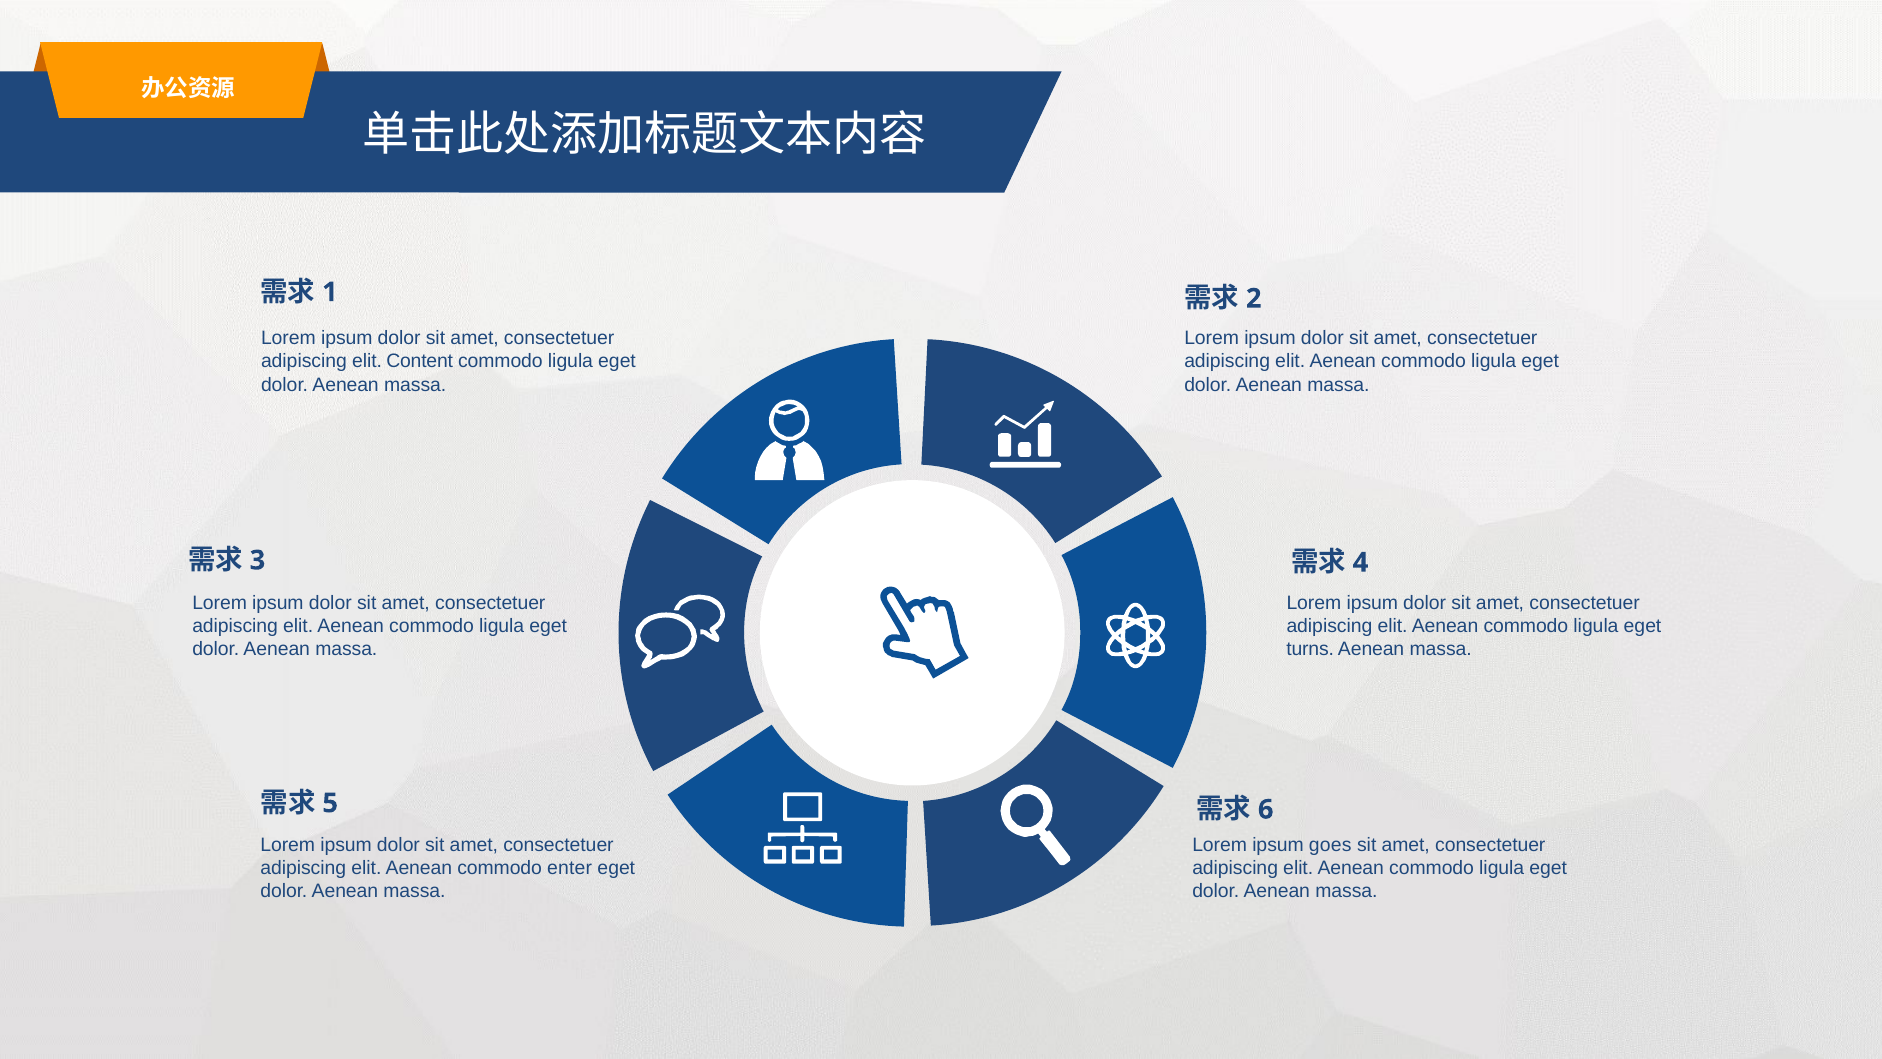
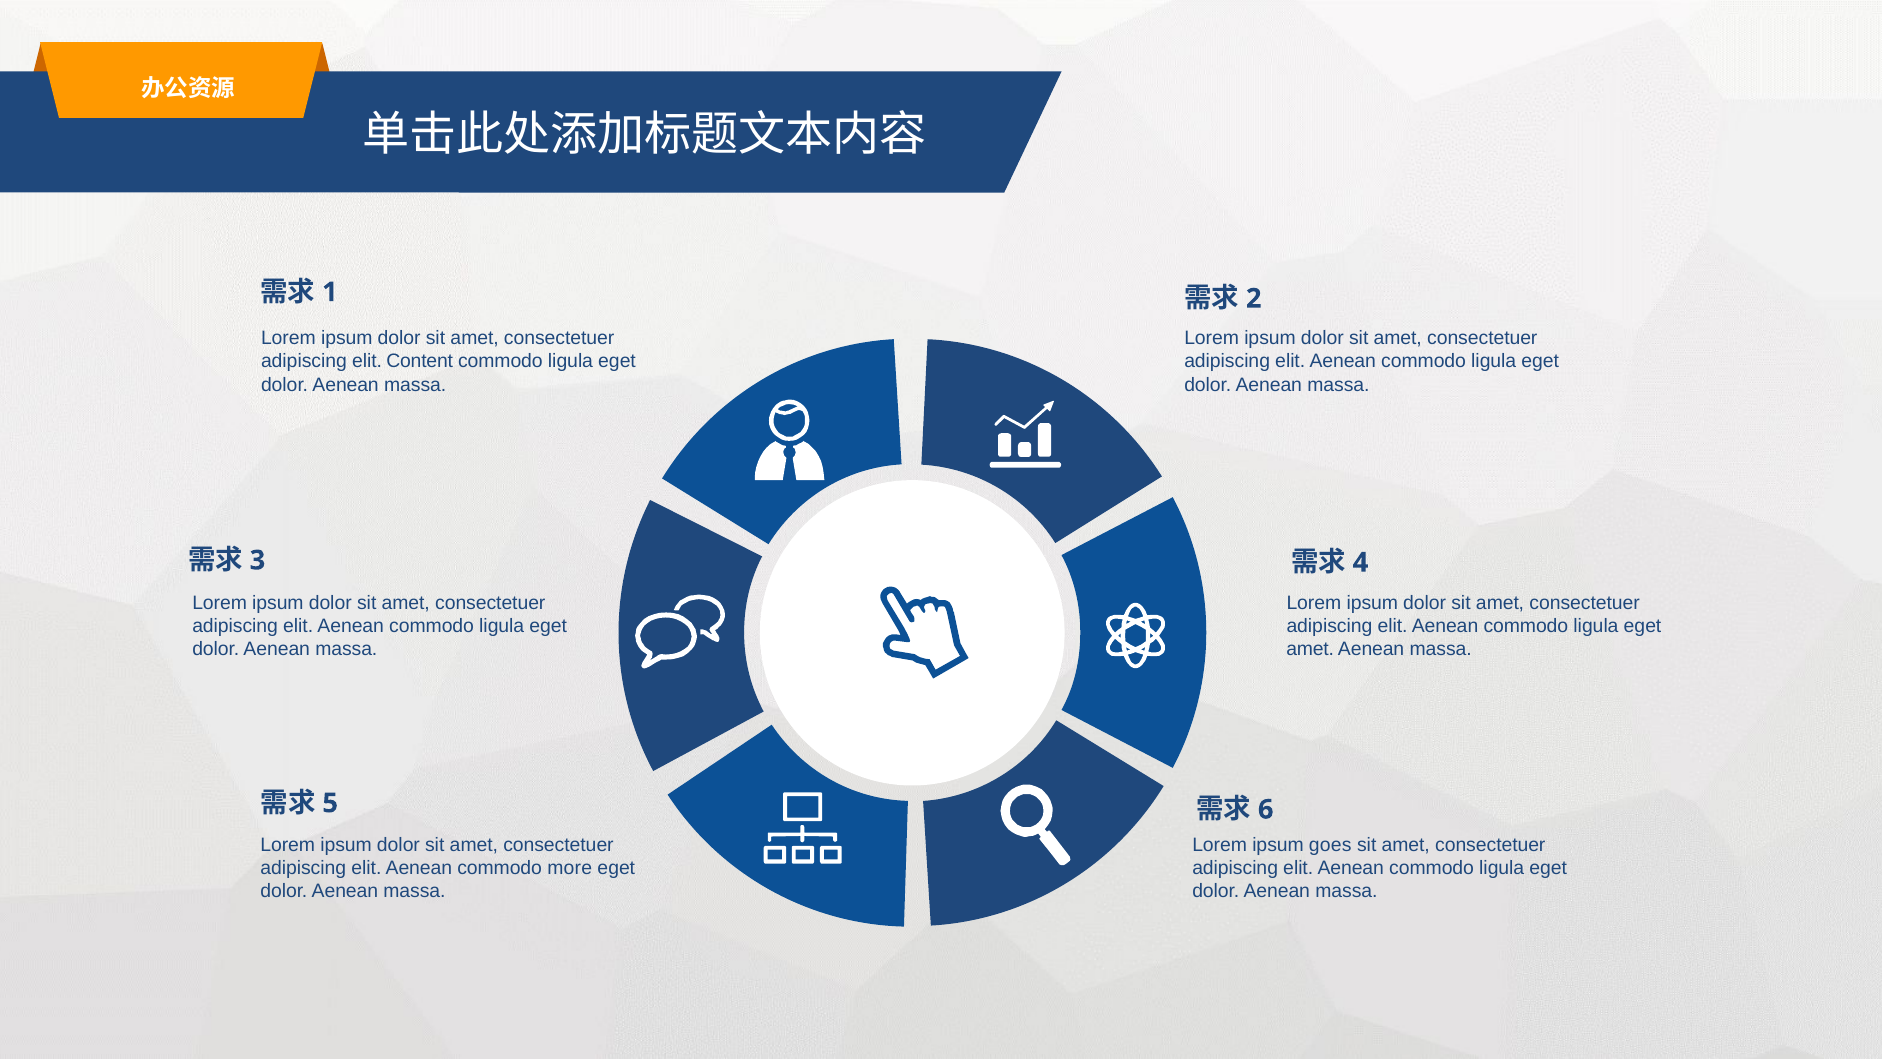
turns at (1310, 649): turns -> amet
enter: enter -> more
